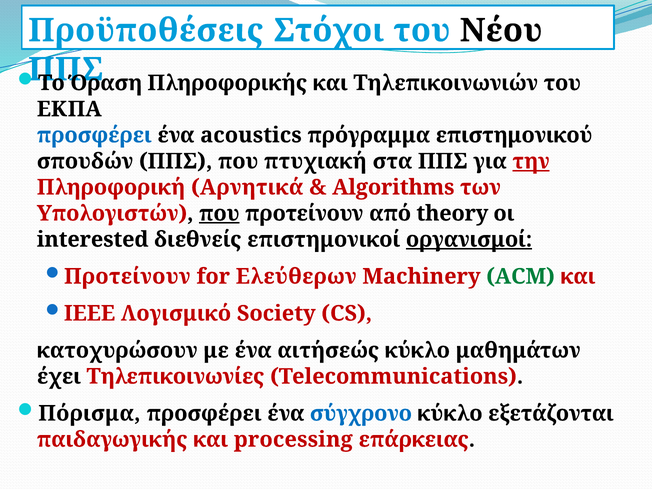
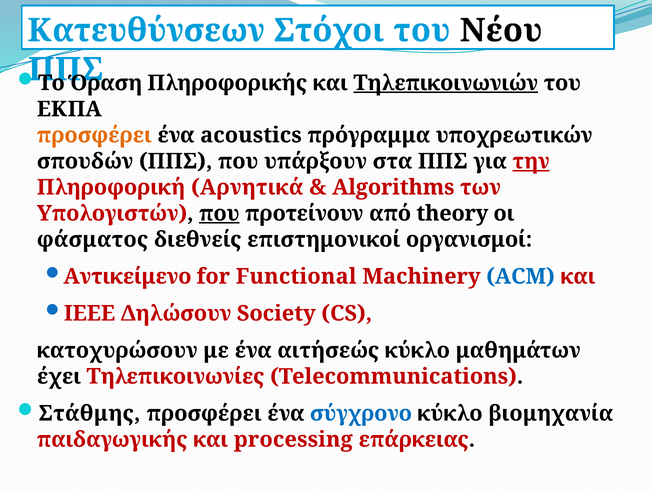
Προϋποθέσεις: Προϋποθέσεις -> Κατευθύνσεων
Τηλεπικοινωνιών underline: none -> present
προσφέρει at (94, 135) colour: blue -> orange
επιστημονικού: επιστημονικού -> υποχρεωτικών
πτυχιακή: πτυχιακή -> υπάρξουν
interested: interested -> φάσματος
οργανισμοί underline: present -> none
Προτείνουν at (127, 276): Προτείνουν -> Αντικείμενο
Ελεύθερων: Ελεύθερων -> Functional
ACM colour: green -> blue
Λογισμικό: Λογισμικό -> Δηλώσουν
Πόρισμα: Πόρισμα -> Στάθμης
εξετάζονται: εξετάζονται -> βιομηχανία
